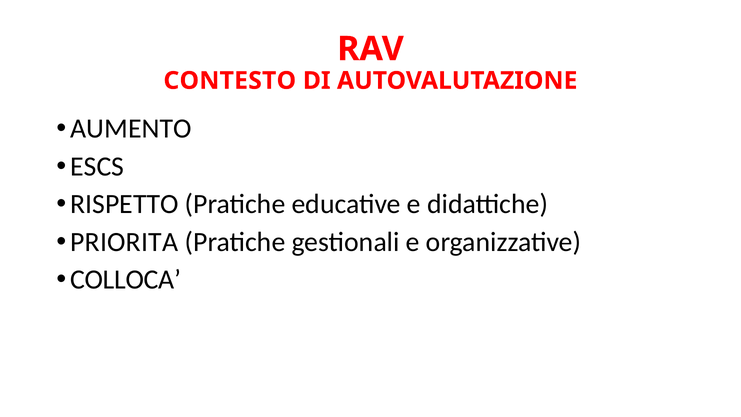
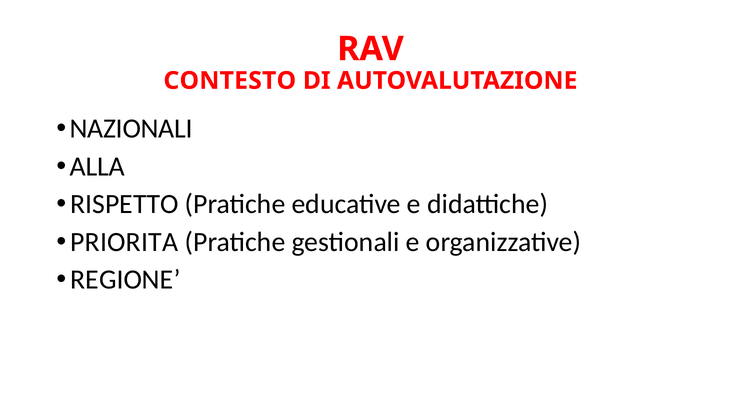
AUMENTO: AUMENTO -> NAZIONALI
ESCS: ESCS -> ALLA
COLLOCA: COLLOCA -> REGIONE
